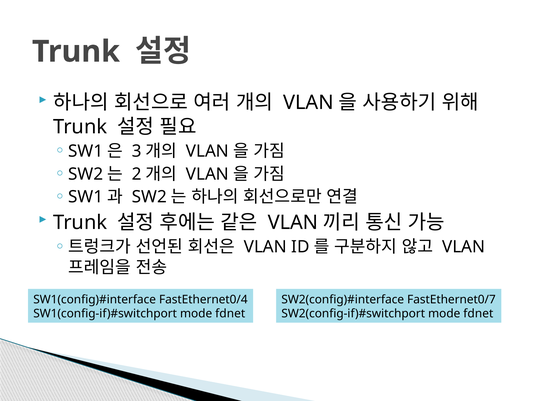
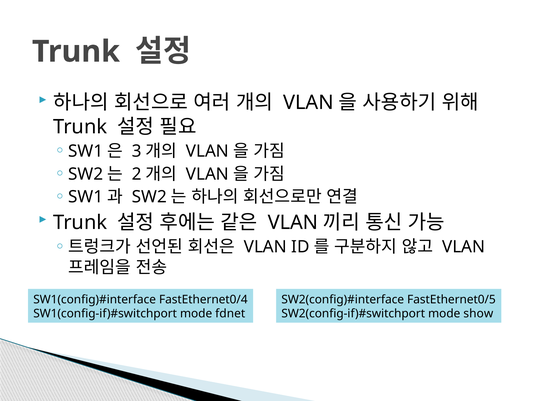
FastEthernet0/7: FastEthernet0/7 -> FastEthernet0/5
fdnet at (478, 313): fdnet -> show
